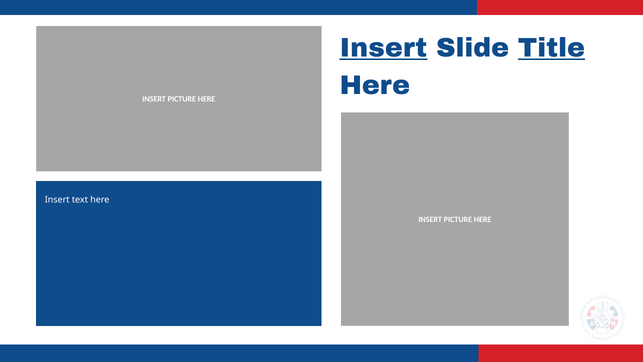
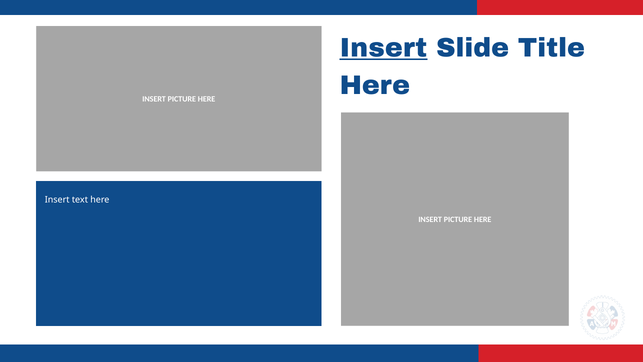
Title underline: present -> none
